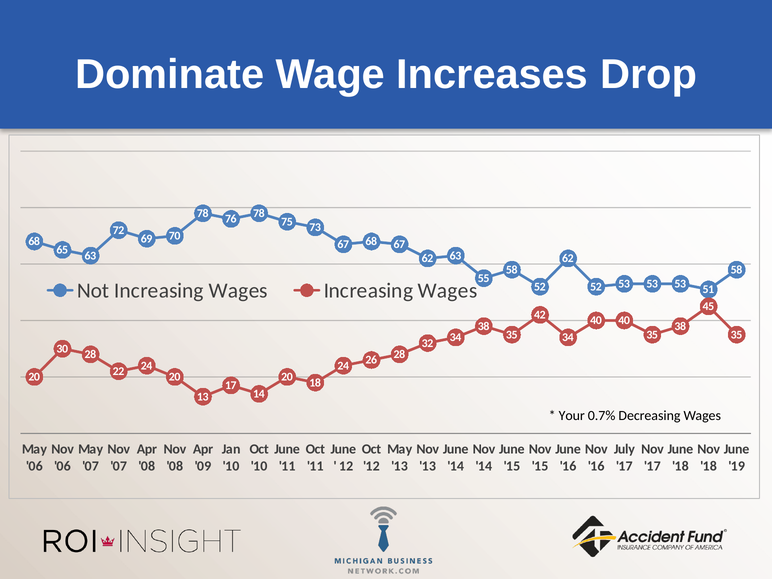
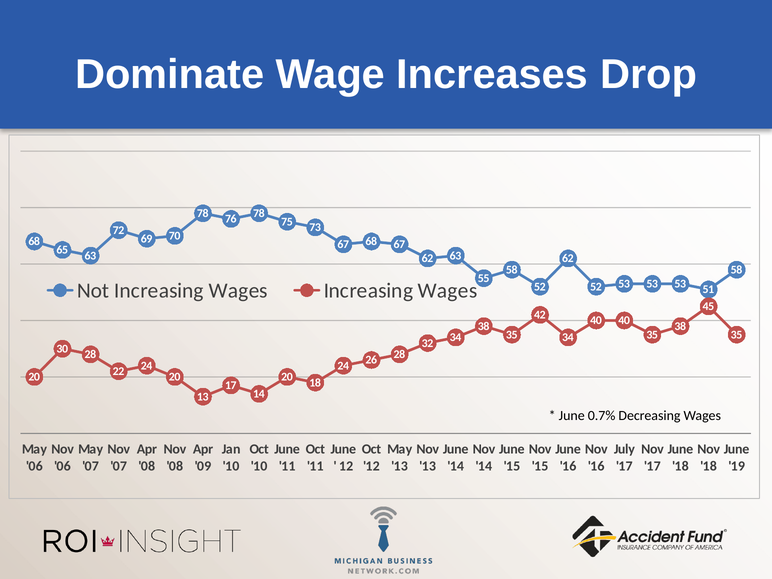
Your at (572, 415): Your -> June
